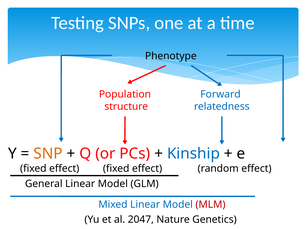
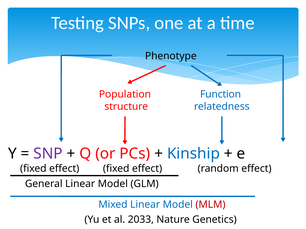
Forward: Forward -> Function
SNP colour: orange -> purple
2047: 2047 -> 2033
